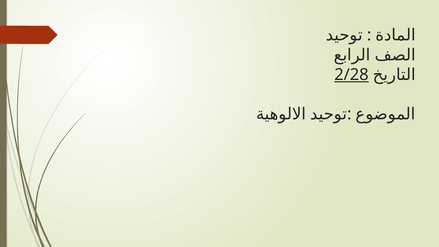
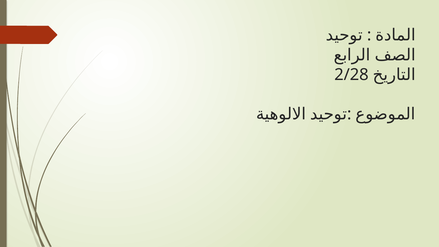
2/28 underline: present -> none
